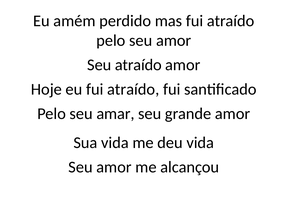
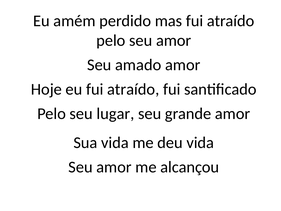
Seu atraído: atraído -> amado
amar: amar -> lugar
